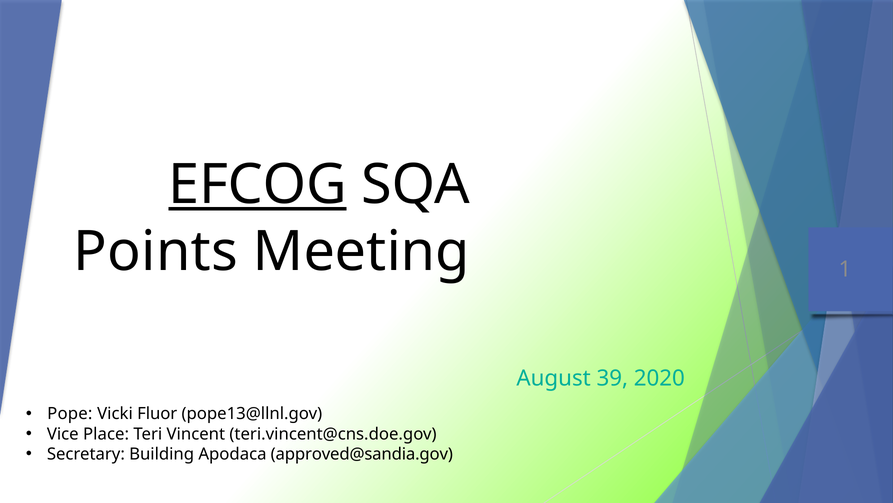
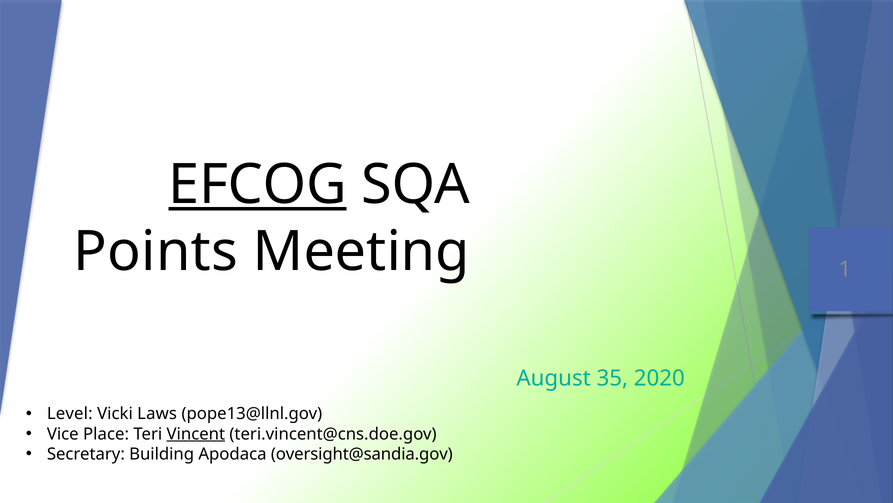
39: 39 -> 35
Pope: Pope -> Level
Fluor: Fluor -> Laws
Vincent underline: none -> present
approved@sandia.gov: approved@sandia.gov -> oversight@sandia.gov
